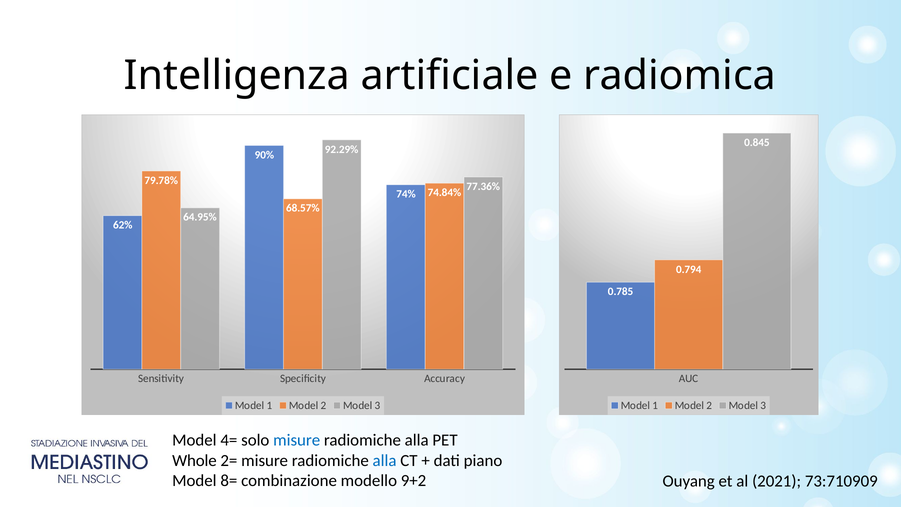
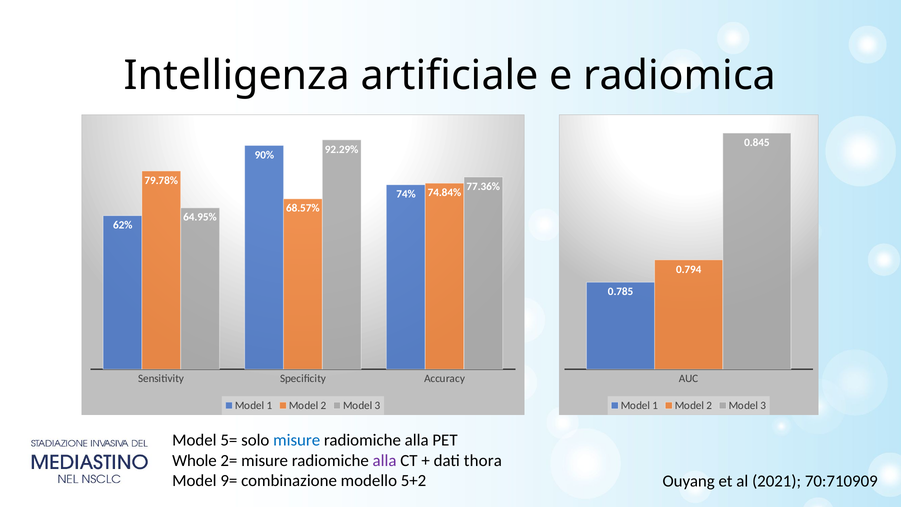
4=: 4= -> 5=
alla at (385, 460) colour: blue -> purple
piano: piano -> thora
8=: 8= -> 9=
9+2: 9+2 -> 5+2
73:710909: 73:710909 -> 70:710909
